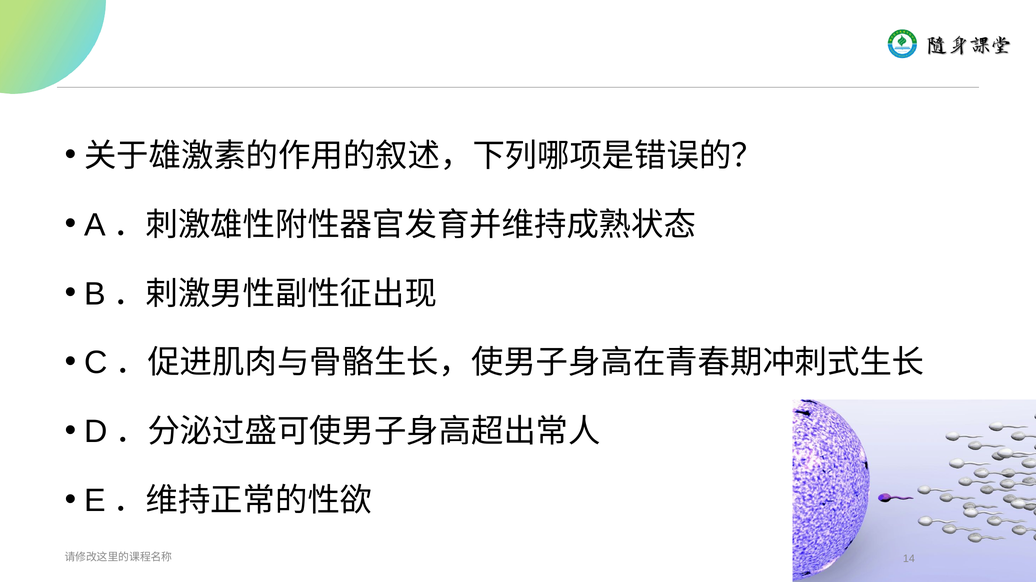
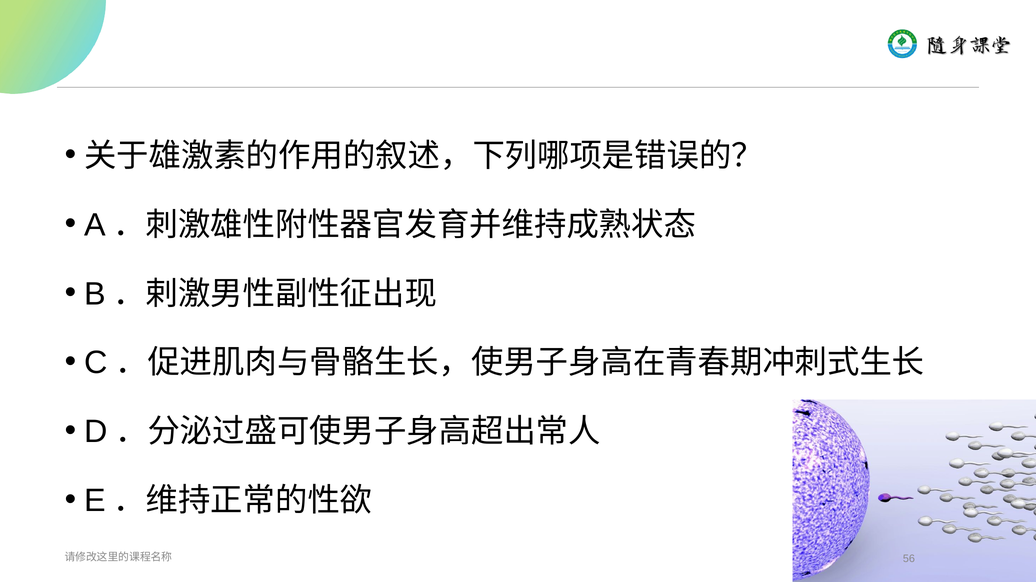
14: 14 -> 56
